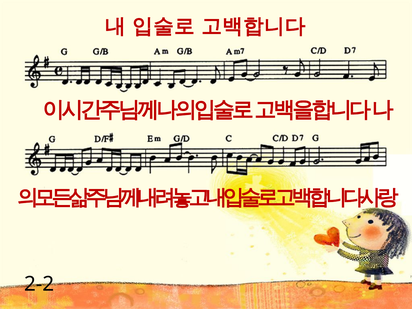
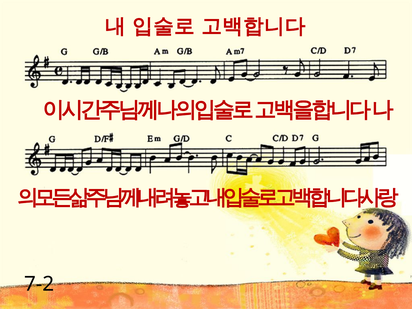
2-2: 2-2 -> 7-2
